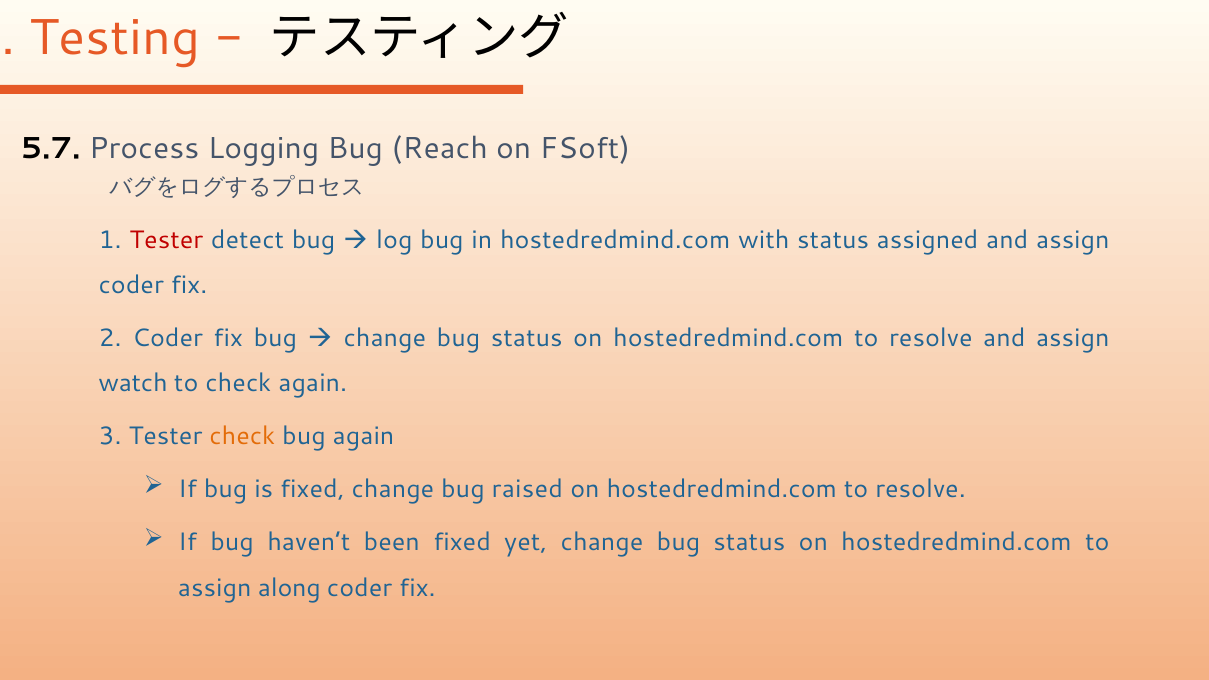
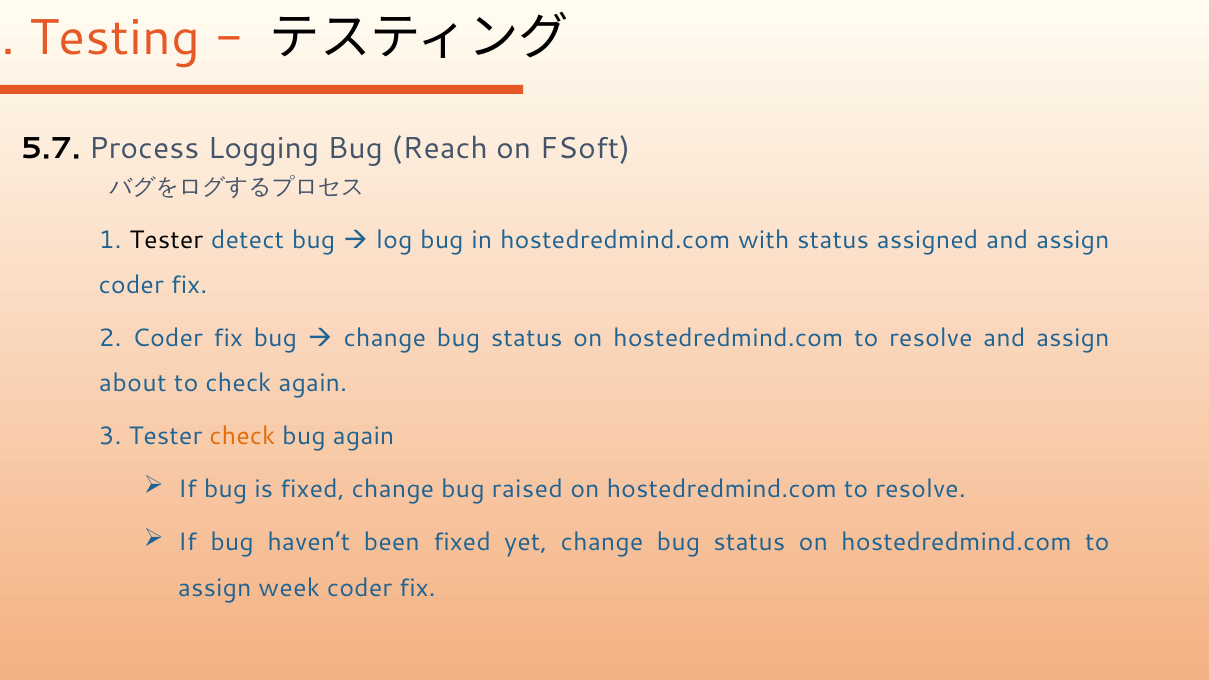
Tester at (166, 240) colour: red -> black
watch: watch -> about
along: along -> week
